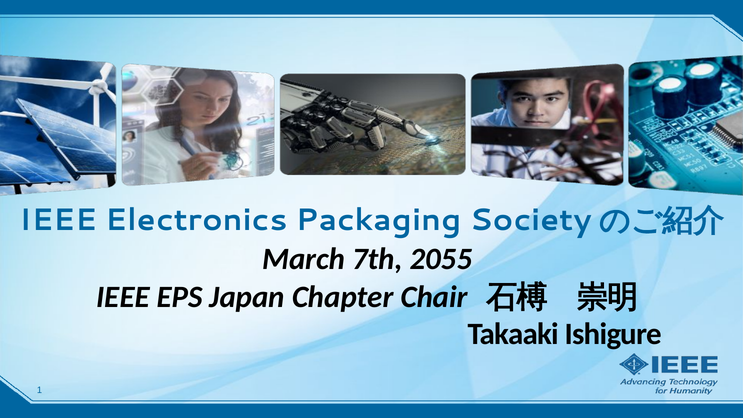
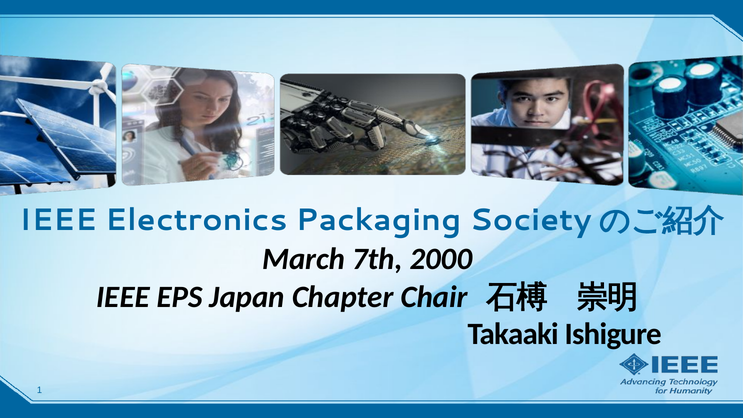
2055: 2055 -> 2000
